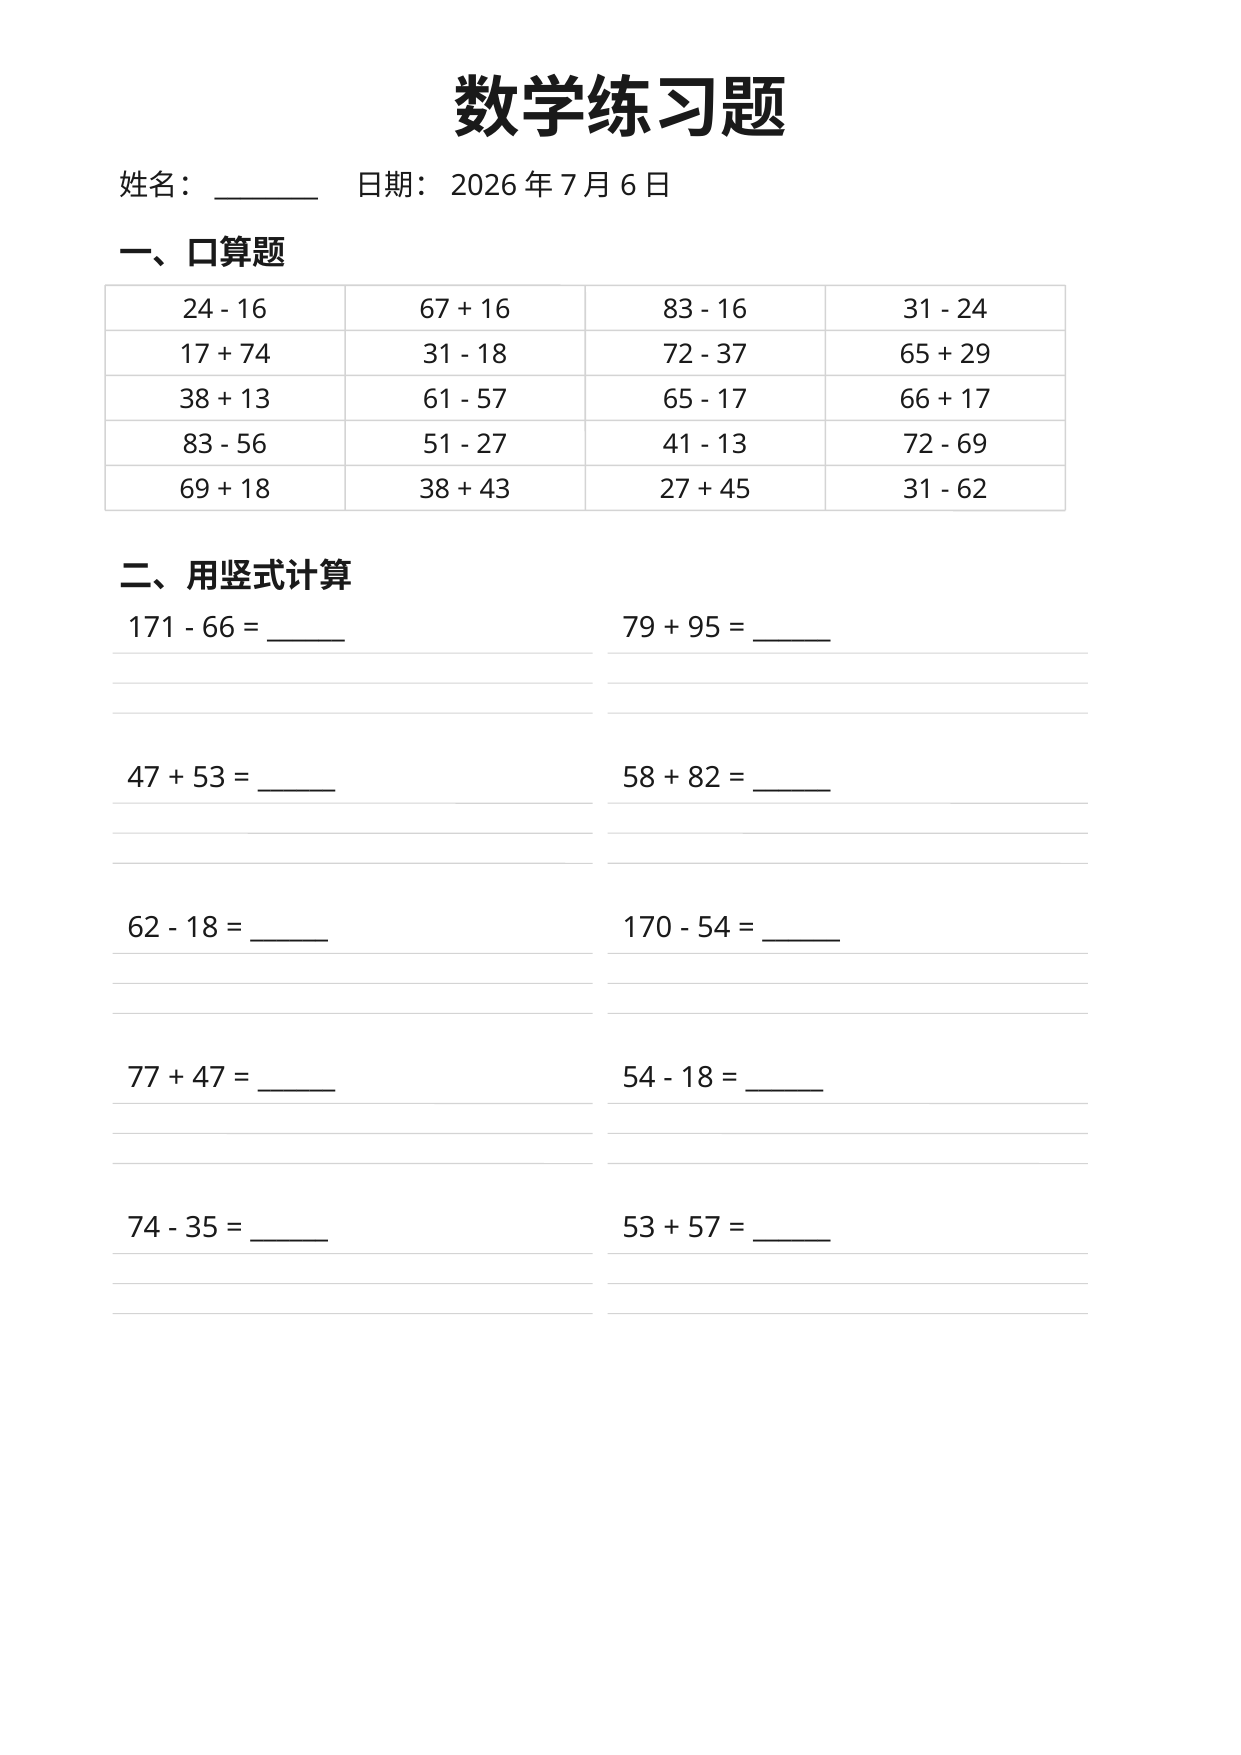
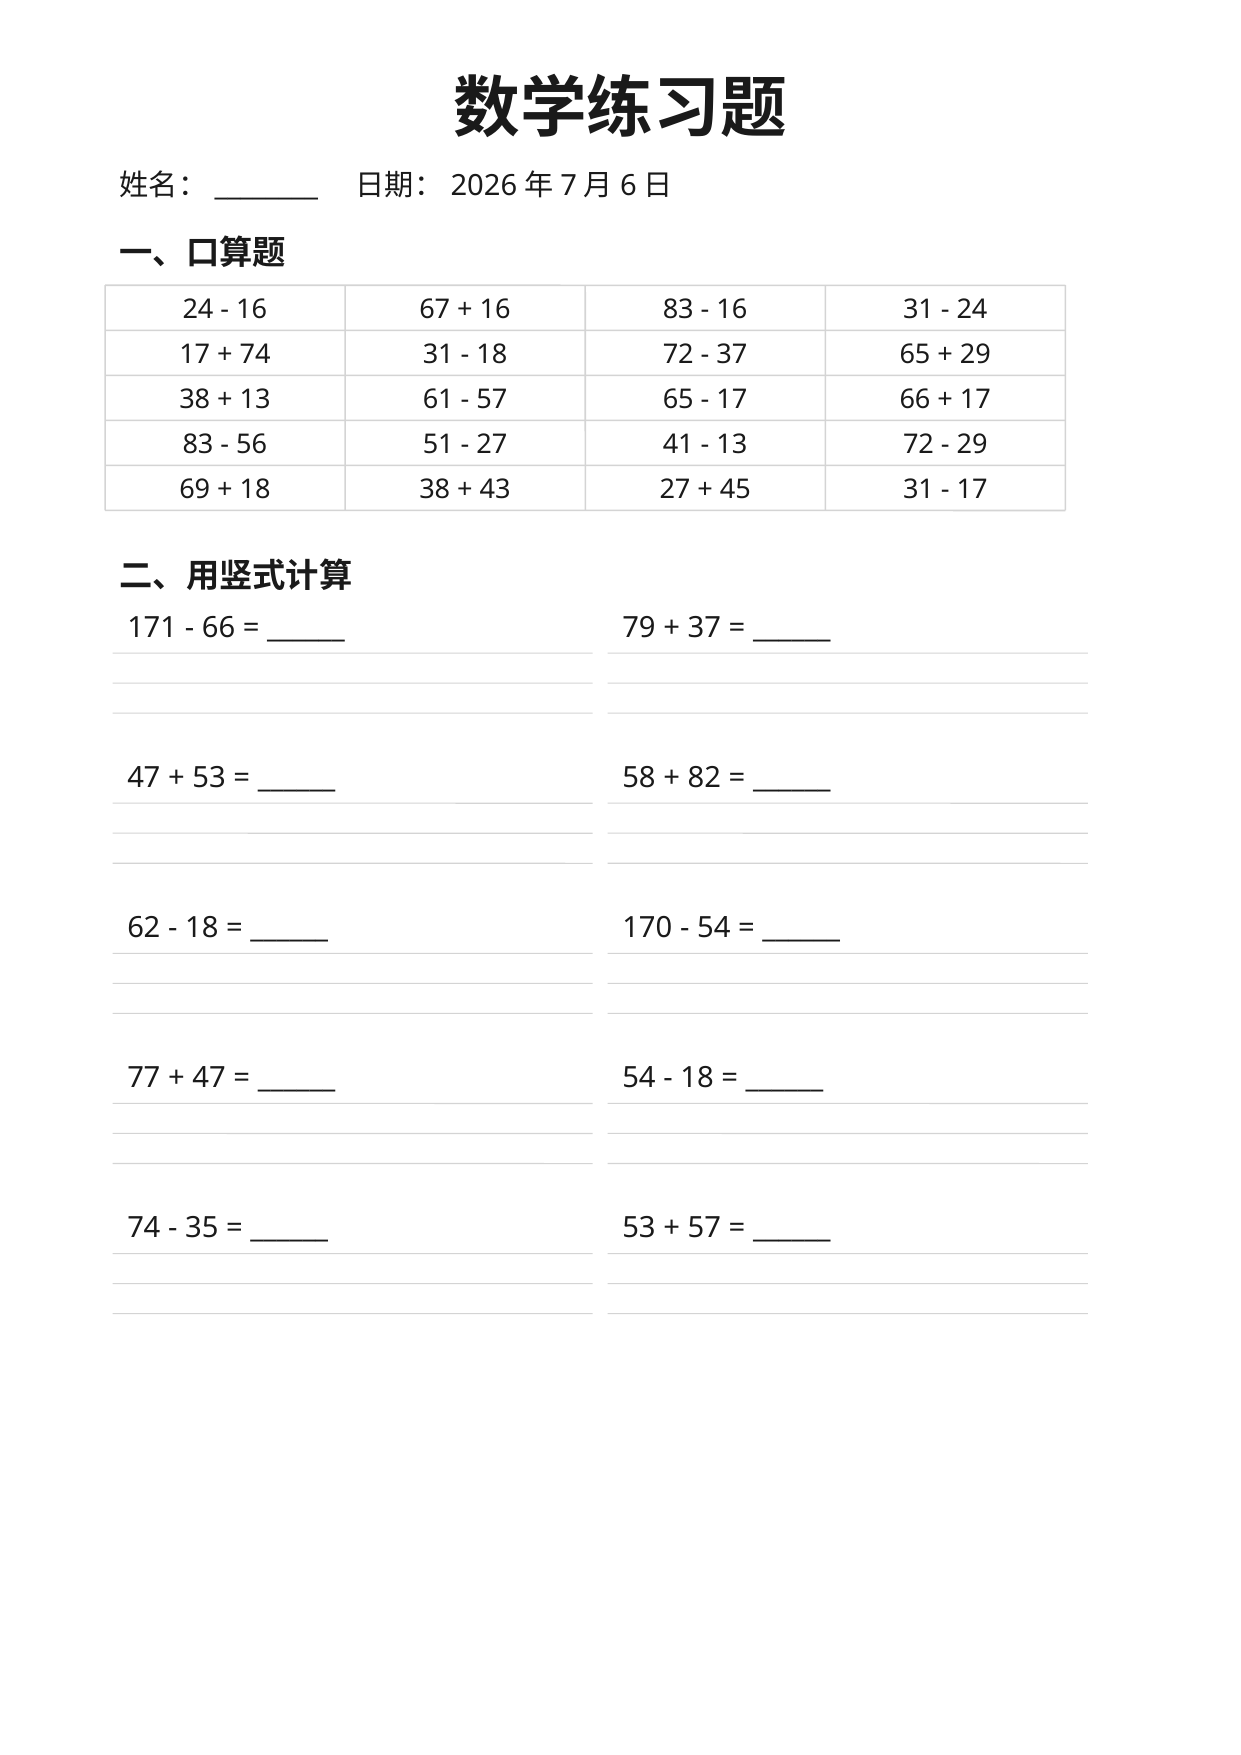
69 at (972, 444): 69 -> 29
62 at (972, 489): 62 -> 17
95 at (704, 627): 95 -> 37
